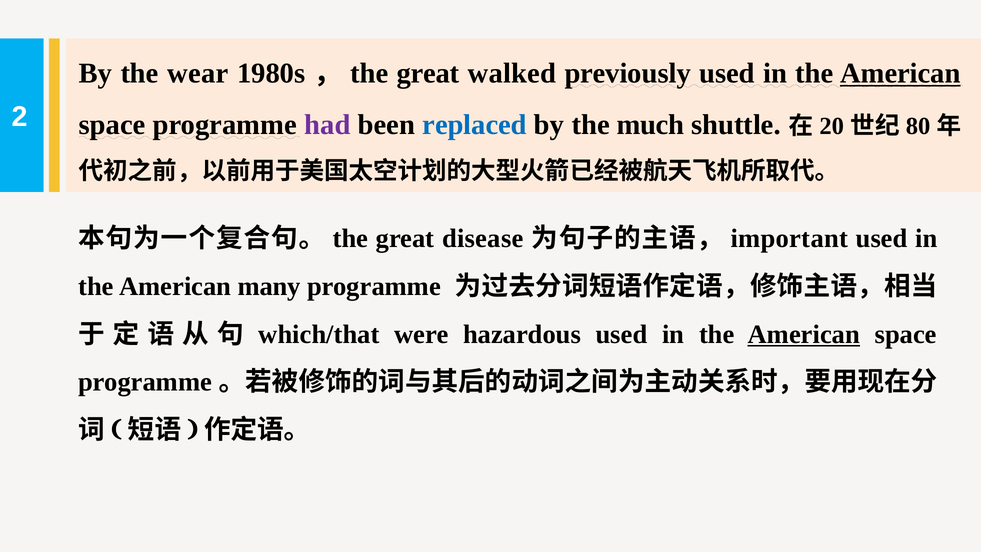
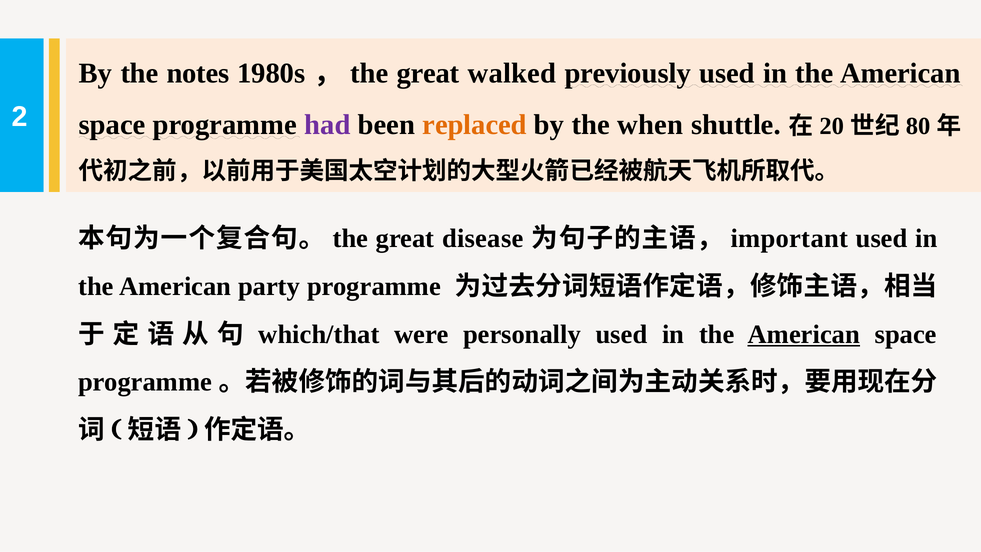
wear: wear -> notes
American at (900, 73) underline: present -> none
replaced colour: blue -> orange
much: much -> when
many: many -> party
hazardous: hazardous -> personally
